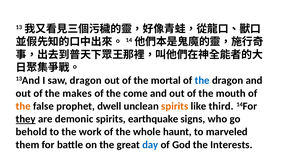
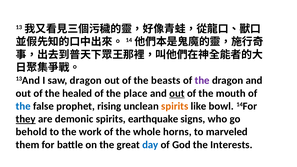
mortal: mortal -> beasts
the at (202, 80) colour: blue -> purple
makes: makes -> healed
come: come -> place
out at (177, 93) underline: none -> present
the at (23, 106) colour: orange -> blue
dwell: dwell -> rising
third: third -> bowl
haunt: haunt -> horns
